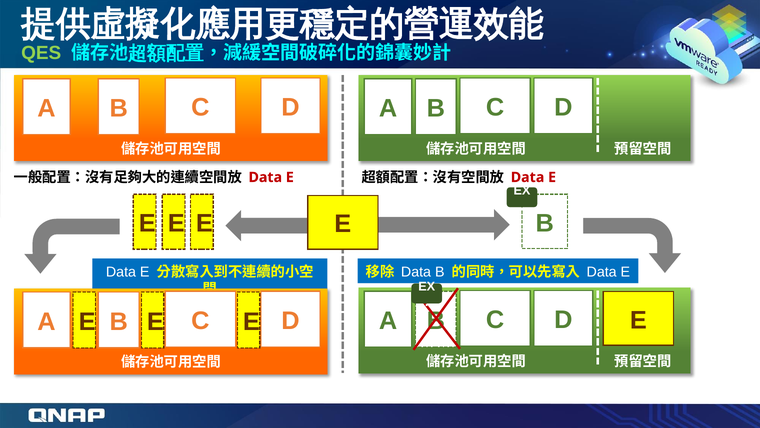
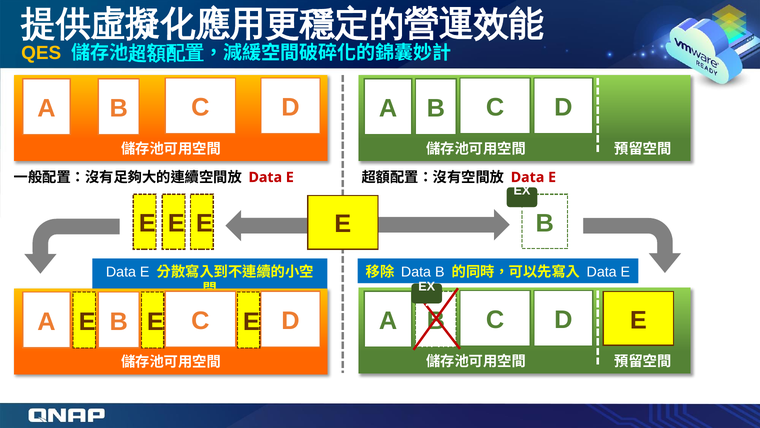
QES colour: light green -> yellow
